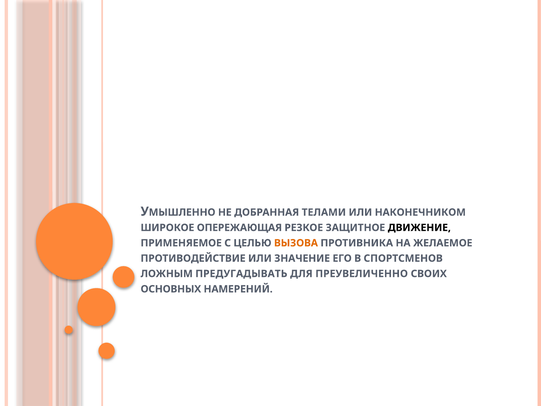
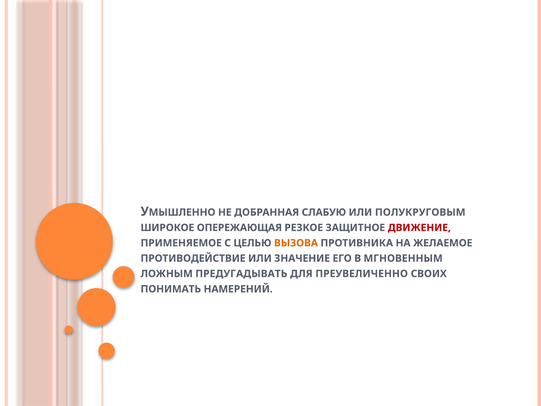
ТЕЛАМИ: ТЕЛАМИ -> СЛАБУЮ
НАКОНЕЧНИКОМ: НАКОНЕЧНИКОМ -> ПОЛУКРУГОВЫМ
ДВИЖЕНИЕ colour: black -> red
СПОРТСМЕНОВ: СПОРТСМЕНОВ -> МГНОВЕННЫМ
ОСНОВНЫХ: ОСНОВНЫХ -> ПОНИМАТЬ
